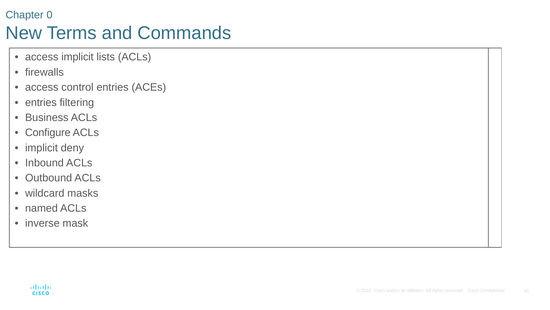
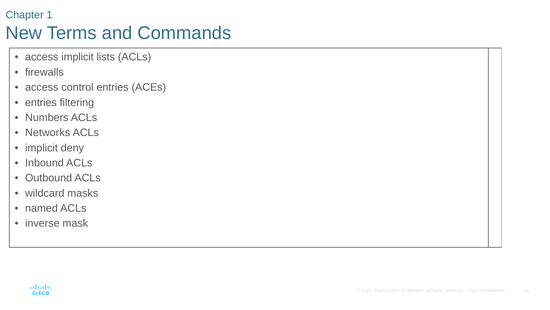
0: 0 -> 1
Business: Business -> Numbers
Configure: Configure -> Networks
